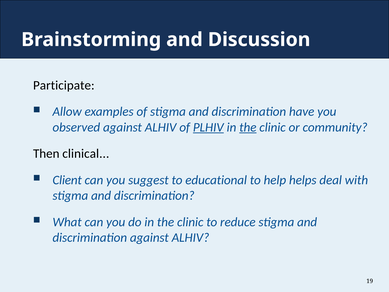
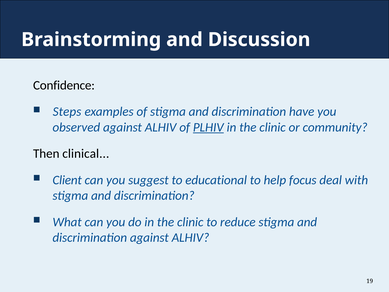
Participate: Participate -> Confidence
Allow: Allow -> Steps
the at (248, 127) underline: present -> none
helps: helps -> focus
